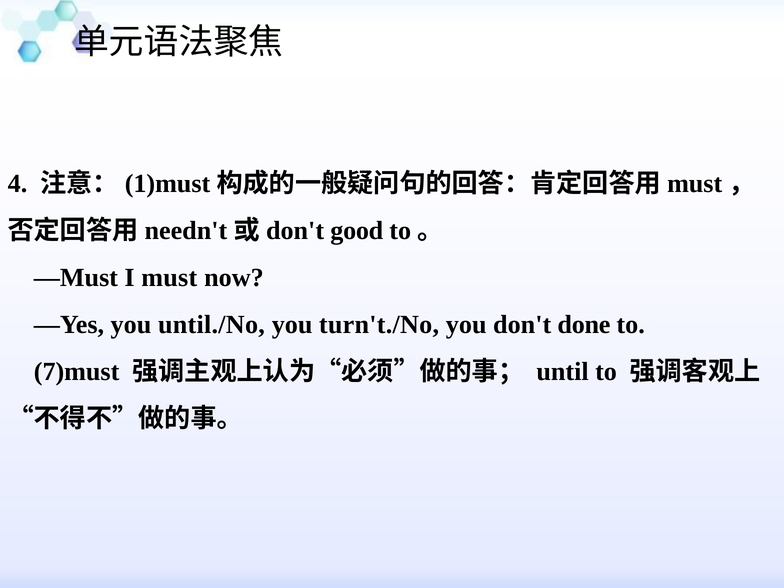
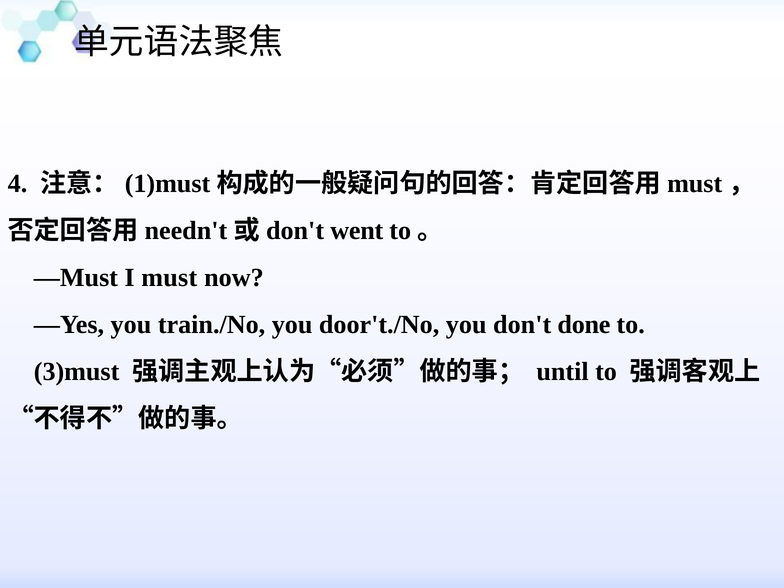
good: good -> went
until./No: until./No -> train./No
turn't./No: turn't./No -> door't./No
7)must: 7)must -> 3)must
